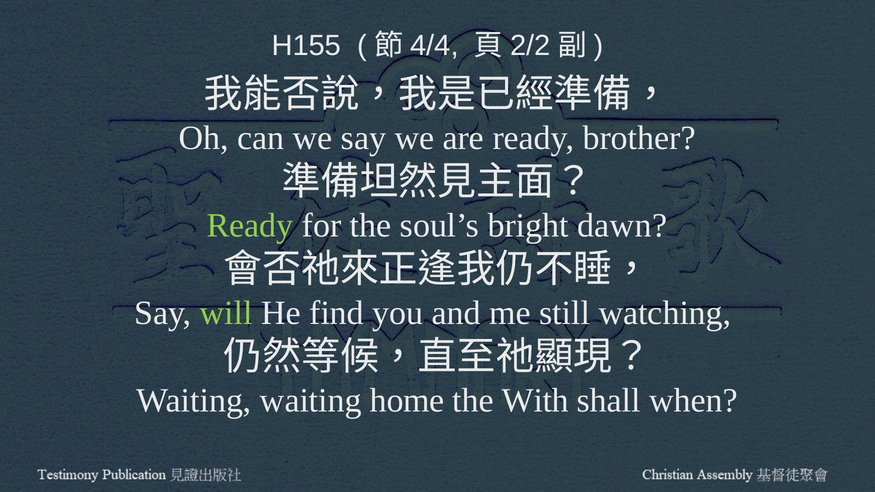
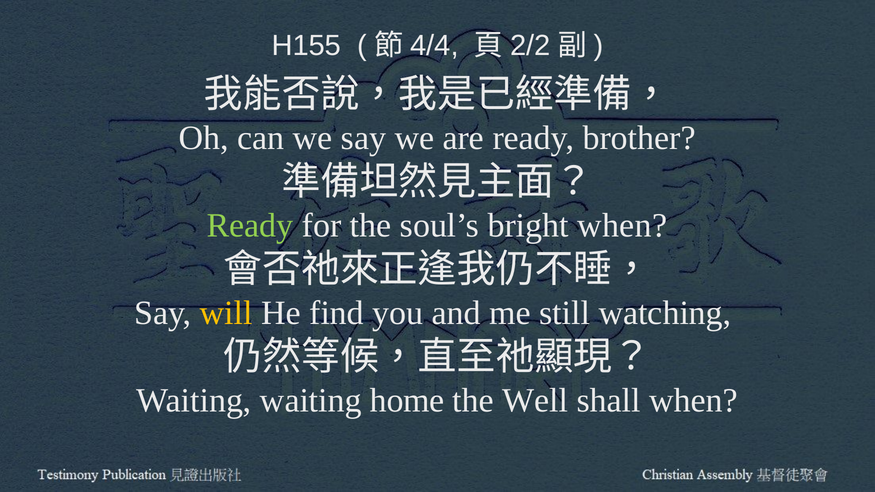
bright dawn: dawn -> when
will colour: light green -> yellow
With: With -> Well
